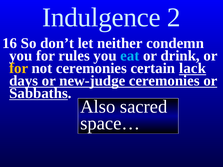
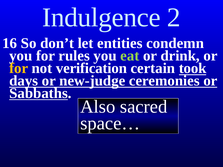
neither: neither -> entities
eat colour: light blue -> light green
not ceremonies: ceremonies -> verification
lack: lack -> took
